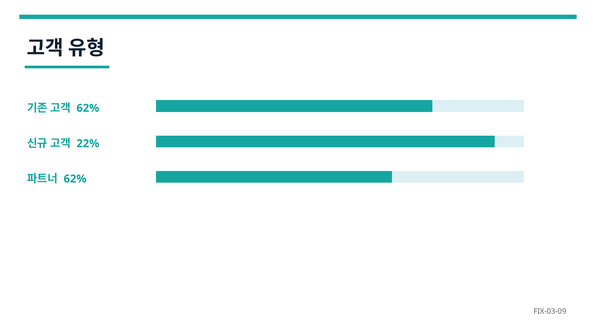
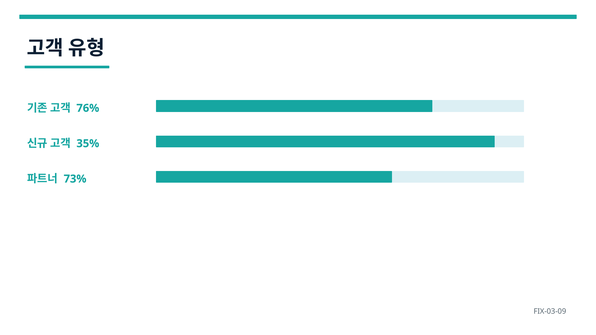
62% at (88, 108): 62% -> 76%
22%: 22% -> 35%
62% at (75, 179): 62% -> 73%
